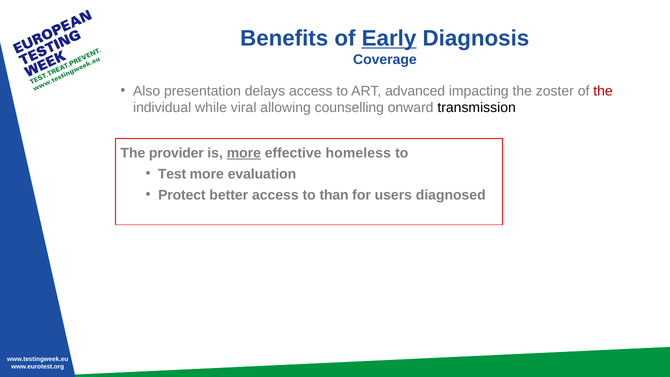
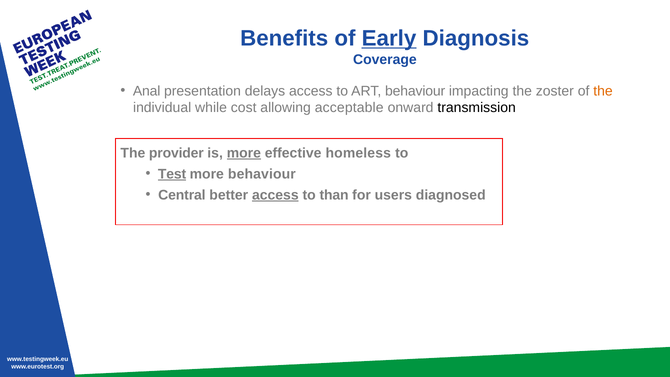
Also: Also -> Anal
ART advanced: advanced -> behaviour
the at (603, 91) colour: red -> orange
viral: viral -> cost
counselling: counselling -> acceptable
Test underline: none -> present
more evaluation: evaluation -> behaviour
Protect: Protect -> Central
access at (275, 195) underline: none -> present
